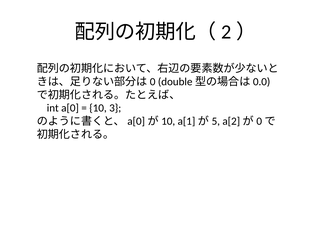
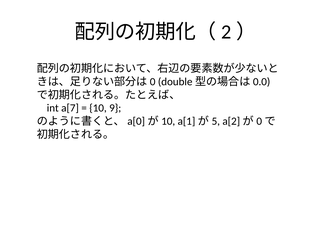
a[0: a[0 -> a[7
3: 3 -> 9
